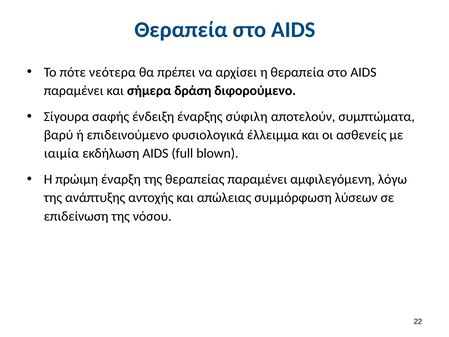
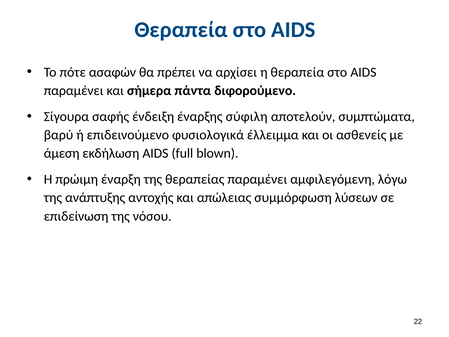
νεότερα: νεότερα -> ασαφών
δράση: δράση -> πάντα
ιαιμία: ιαιμία -> άμεση
